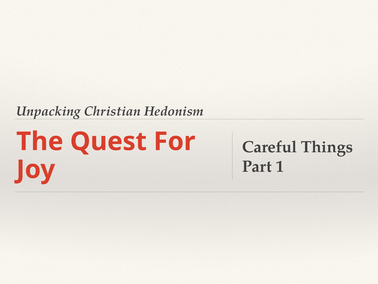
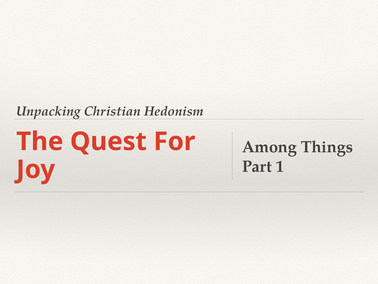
Careful: Careful -> Among
